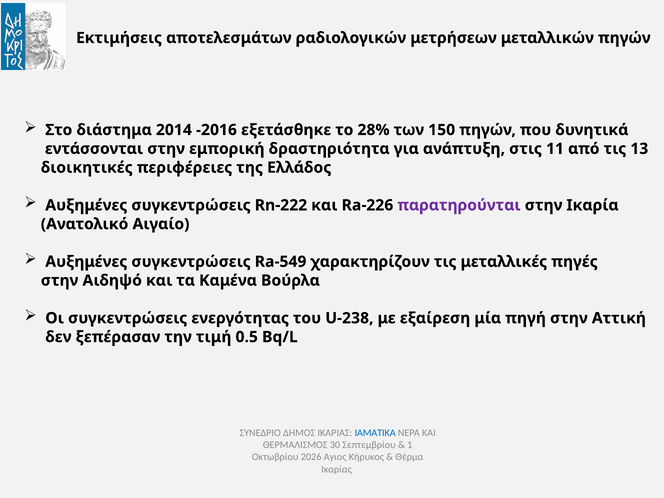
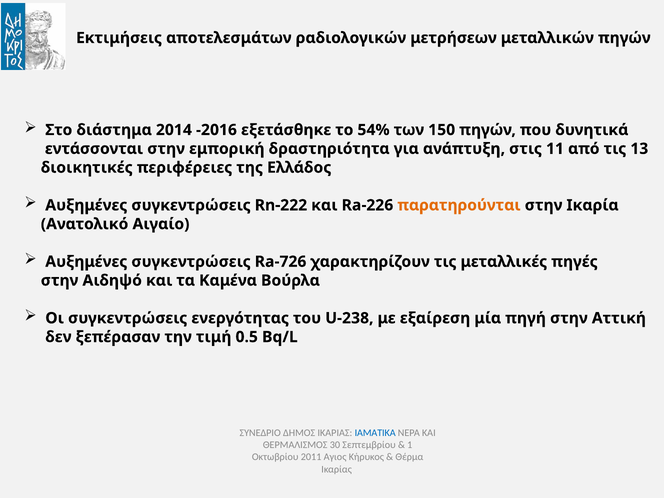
28%: 28% -> 54%
παρατηρούνται colour: purple -> orange
Ra-549: Ra-549 -> Ra-726
2026: 2026 -> 2011
